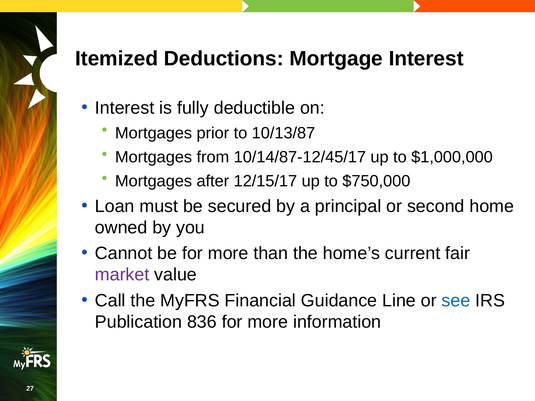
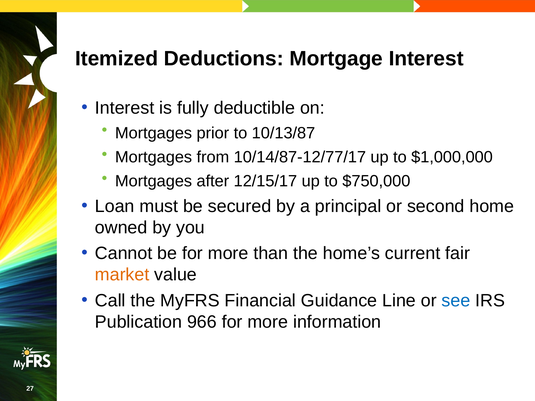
10/14/87-12/45/17: 10/14/87-12/45/17 -> 10/14/87-12/77/17
market colour: purple -> orange
836: 836 -> 966
